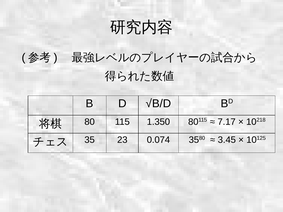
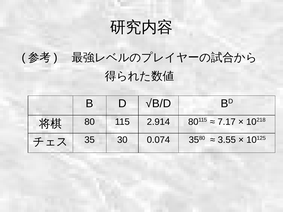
1.350: 1.350 -> 2.914
23: 23 -> 30
3.45: 3.45 -> 3.55
